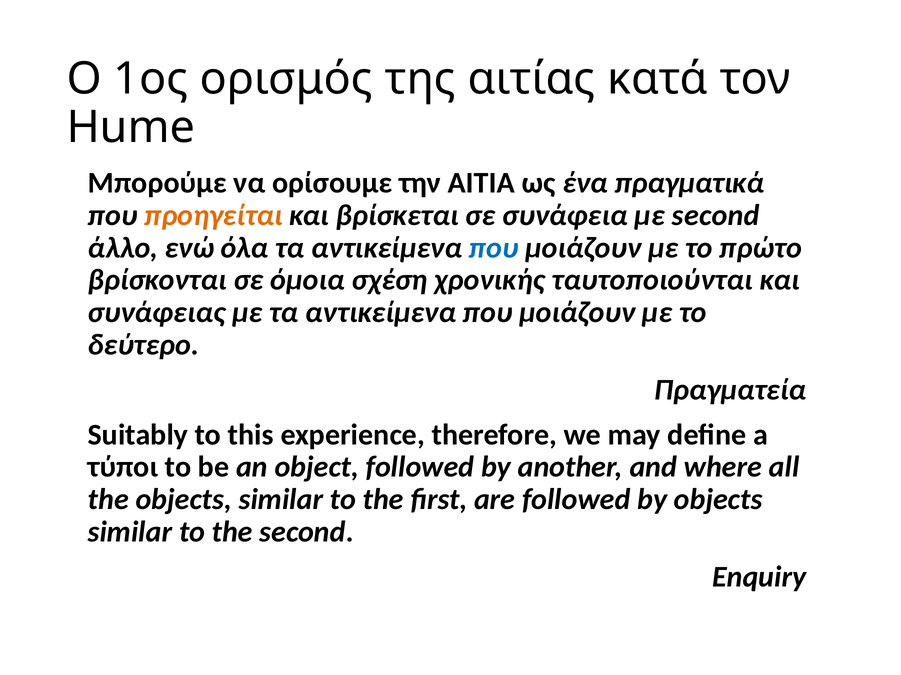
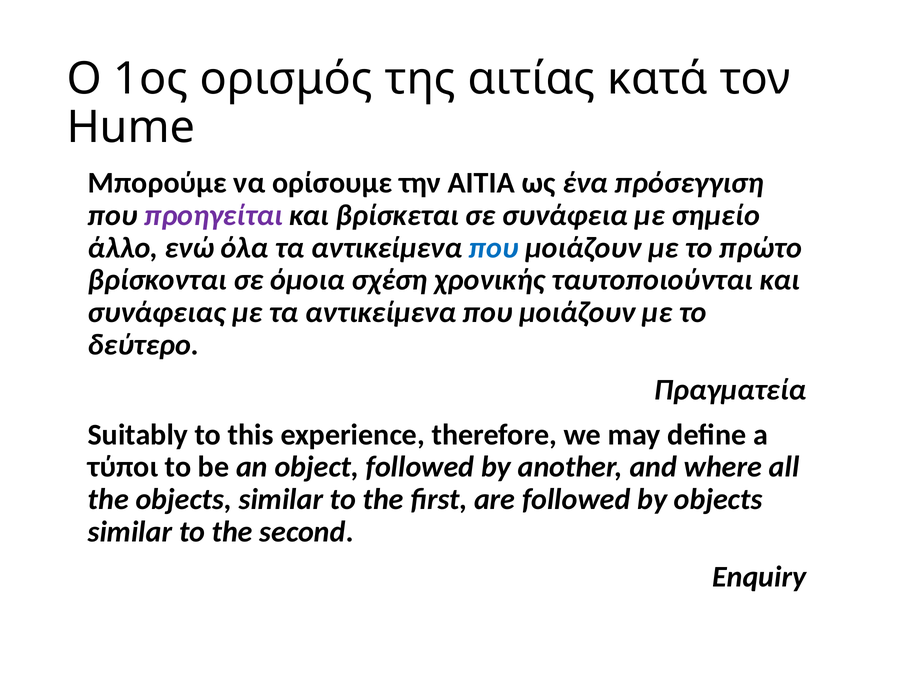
πραγματικά: πραγματικά -> πρόσεγγιση
προηγείται colour: orange -> purple
με second: second -> σημείο
